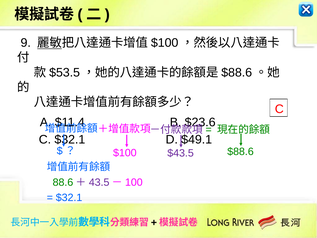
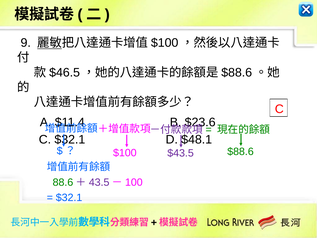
$53.5: $53.5 -> $46.5
$49.1: $49.1 -> $48.1
